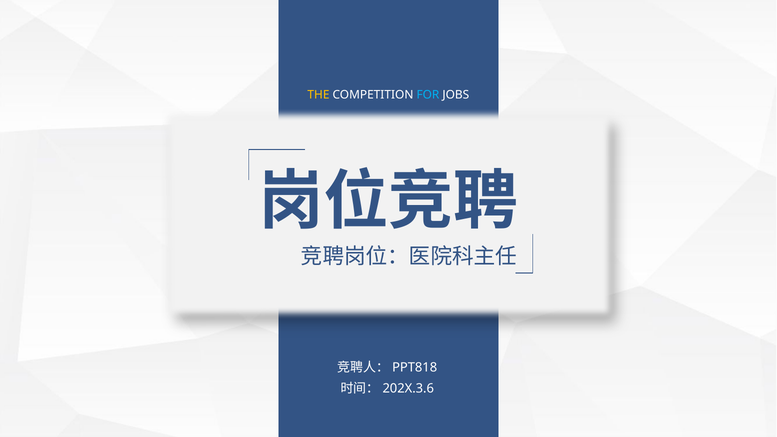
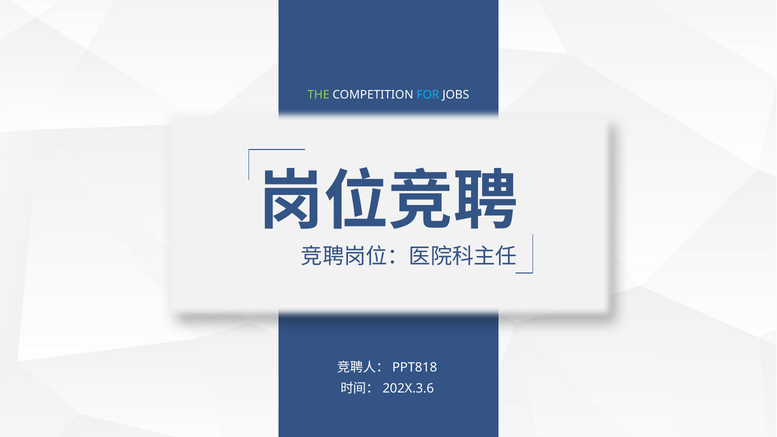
THE colour: yellow -> light green
